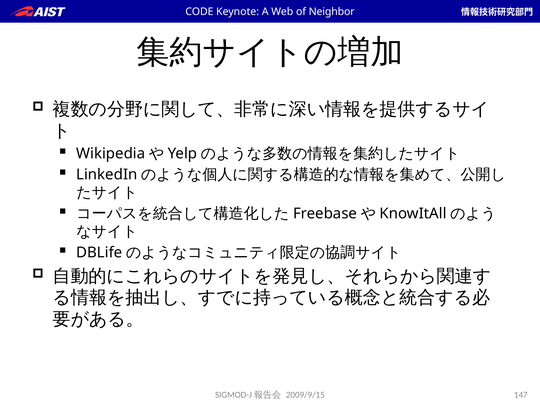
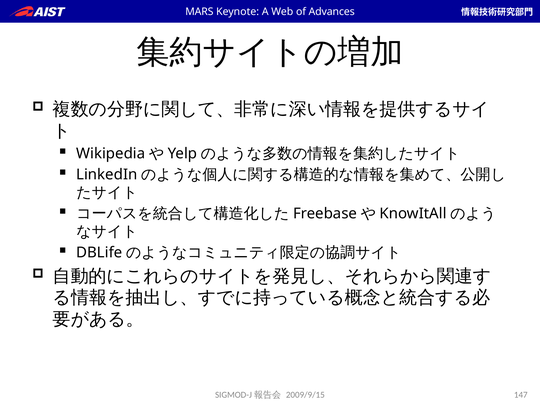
CODE: CODE -> MARS
Neighbor: Neighbor -> Advances
